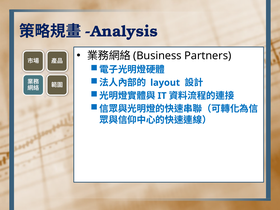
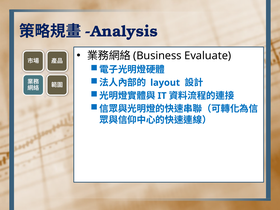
Partners: Partners -> Evaluate
